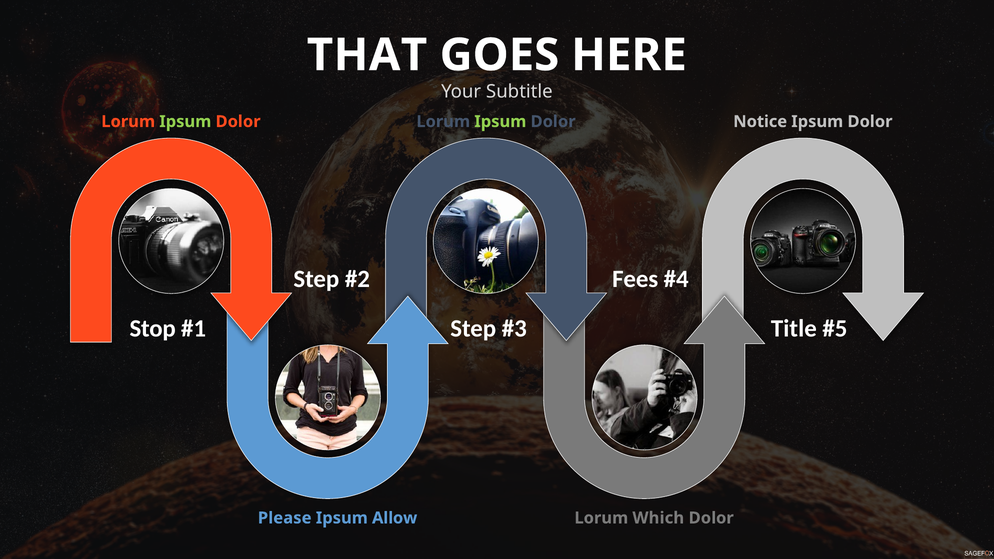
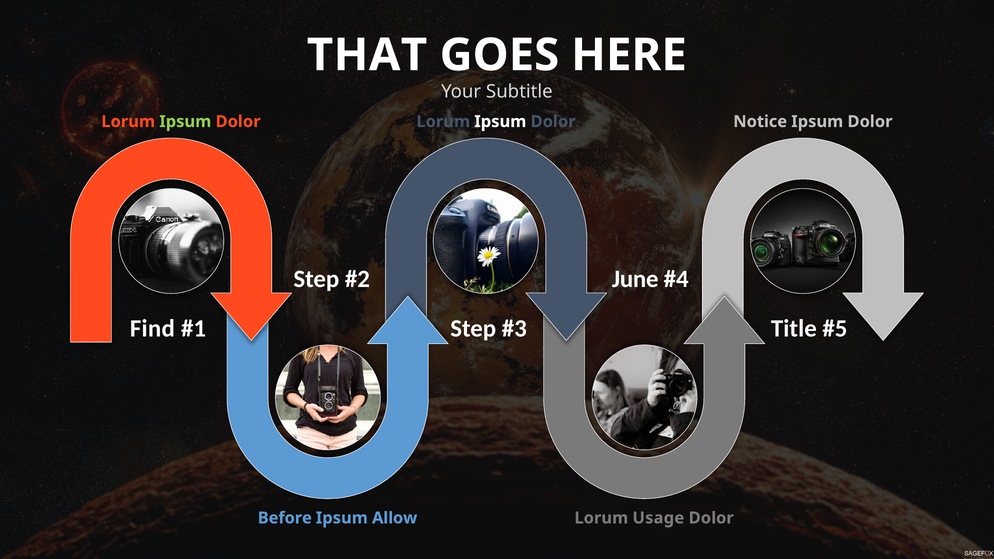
Ipsum at (500, 122) colour: light green -> white
Fees: Fees -> June
Stop: Stop -> Find
Please: Please -> Before
Which: Which -> Usage
